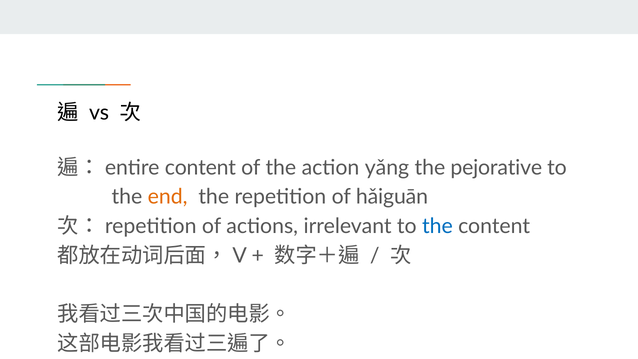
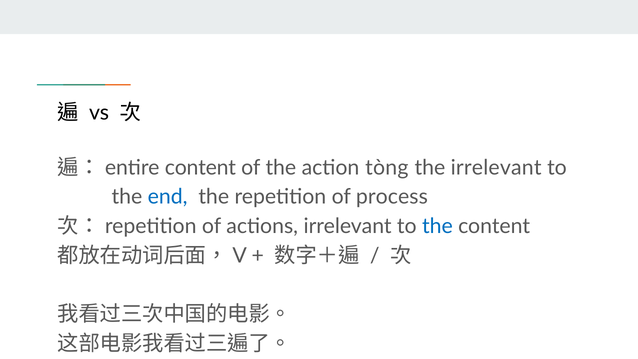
yǎng: yǎng -> tòng
the pejorative: pejorative -> irrelevant
end colour: orange -> blue
hǎiguān: hǎiguān -> process
